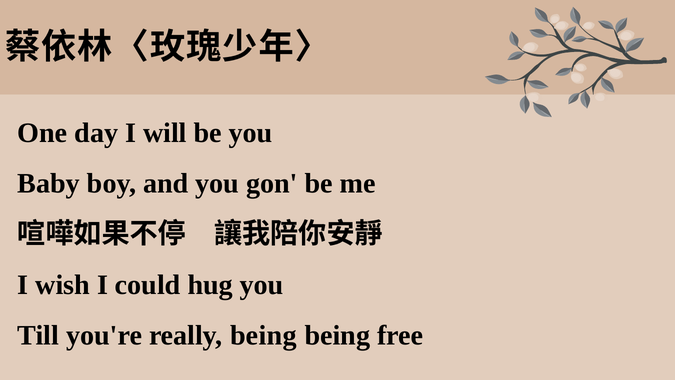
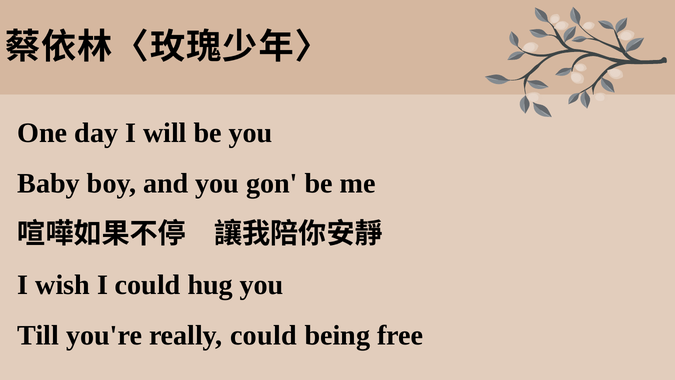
really being: being -> could
